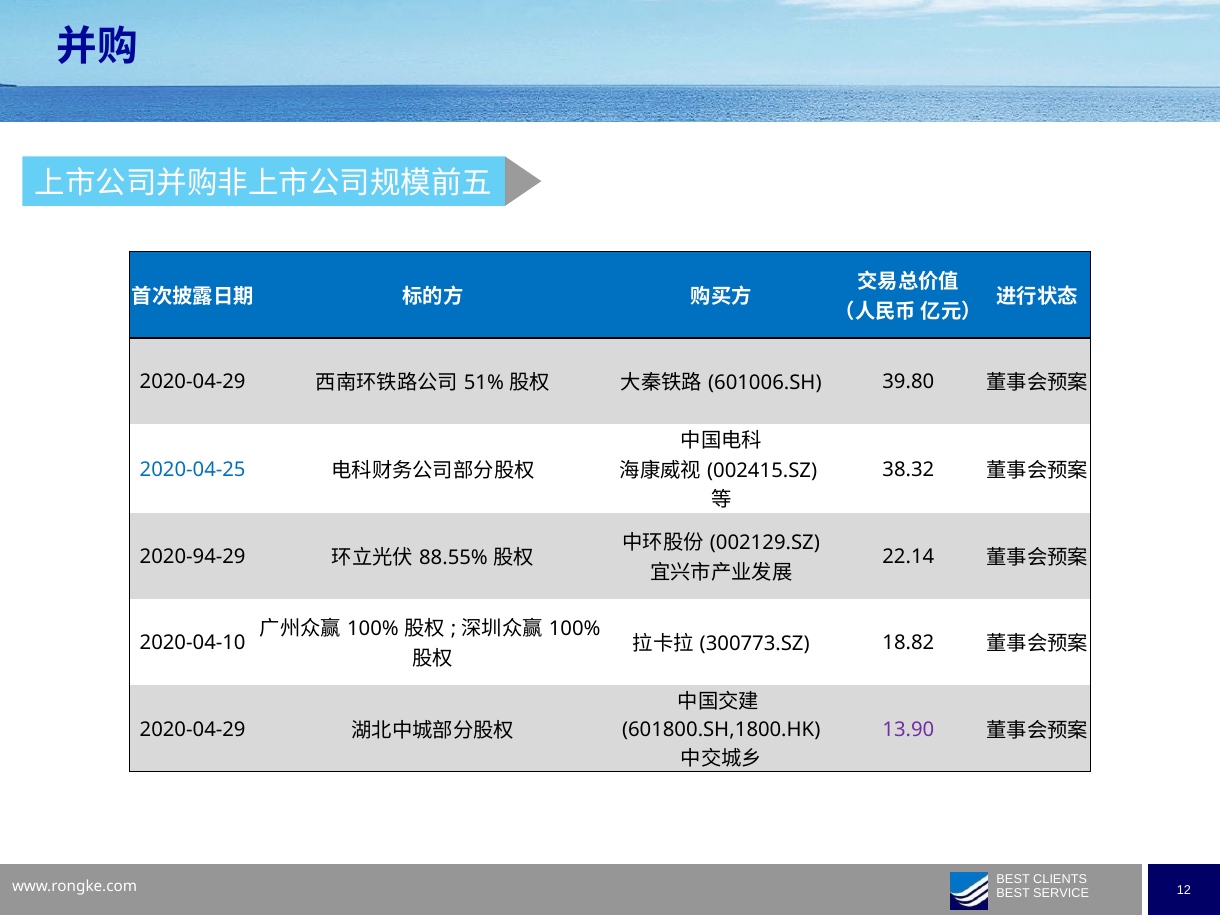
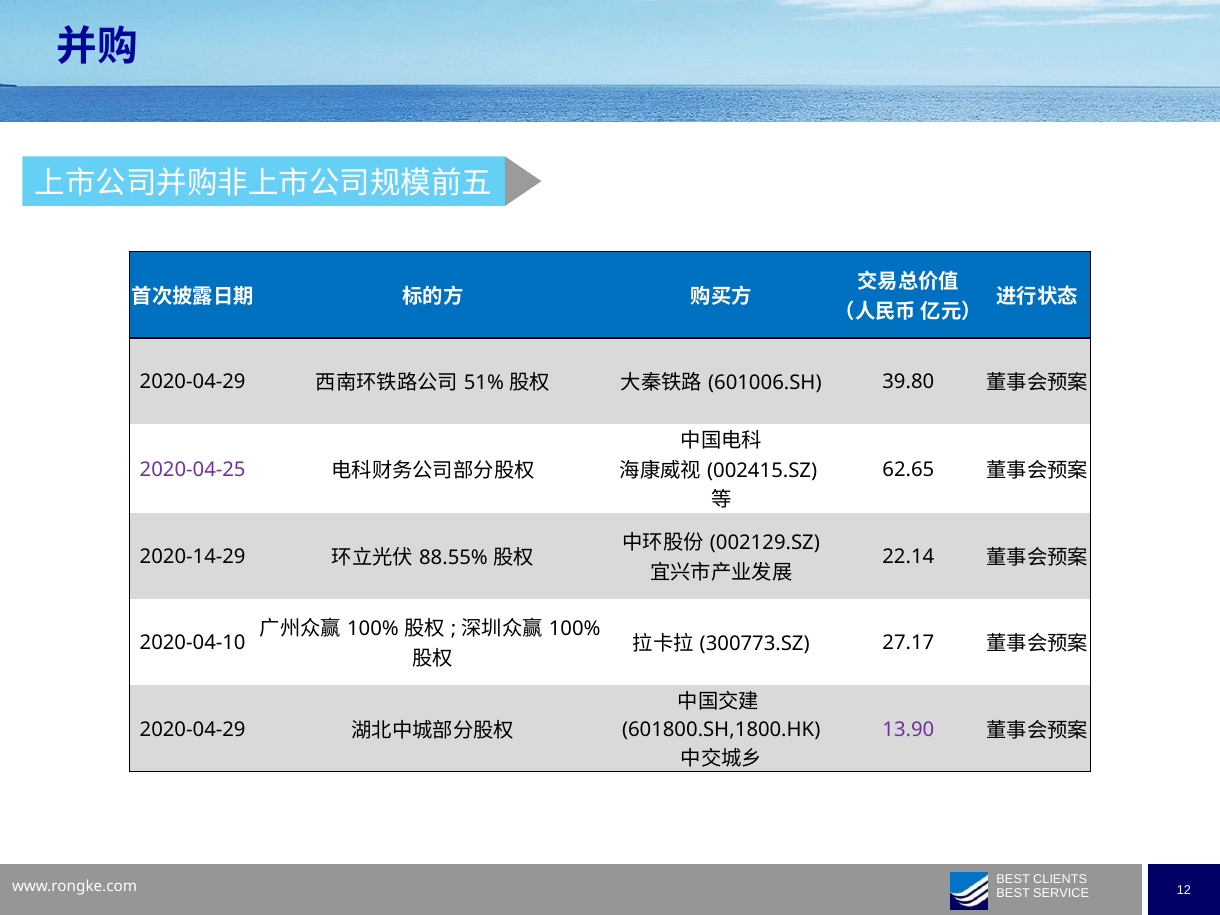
2020-04-25 colour: blue -> purple
38.32: 38.32 -> 62.65
2020-94-29: 2020-94-29 -> 2020-14-29
18.82: 18.82 -> 27.17
